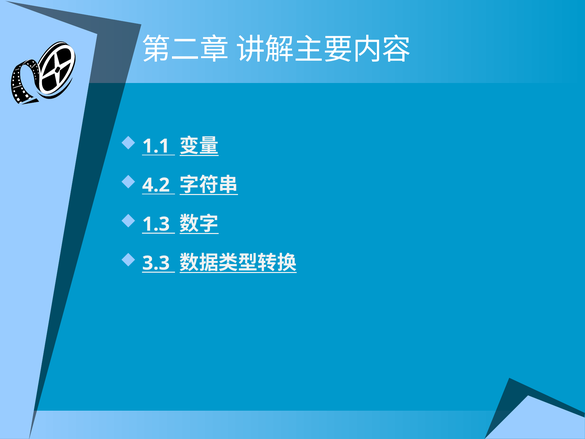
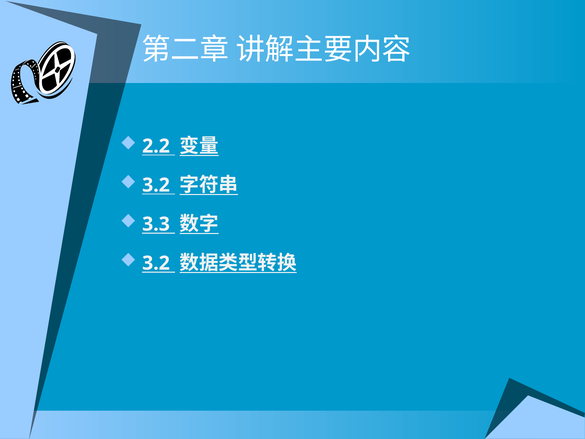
1.1: 1.1 -> 2.2
4.2 at (156, 185): 4.2 -> 3.2
1.3: 1.3 -> 3.3
3.3 at (156, 263): 3.3 -> 3.2
